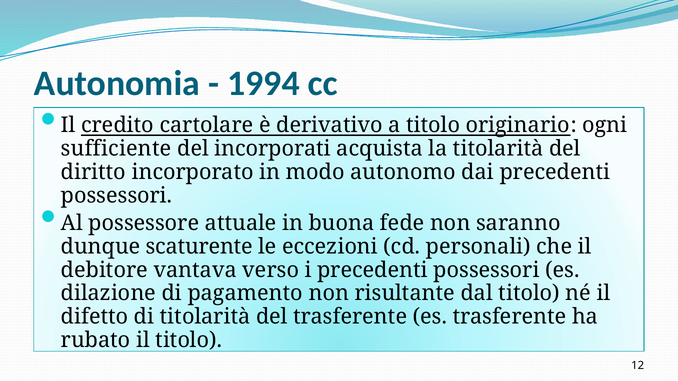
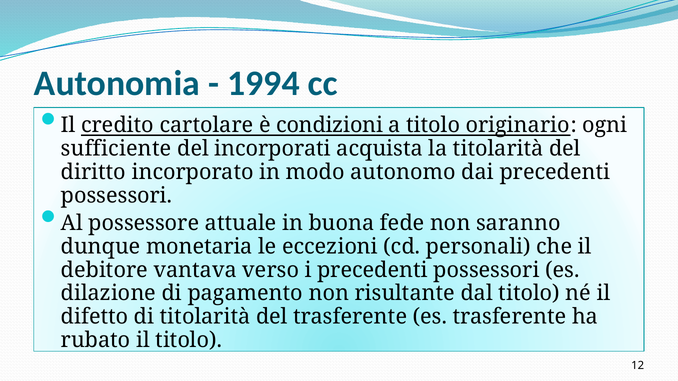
derivativo: derivativo -> condizioni
scaturente: scaturente -> monetaria
